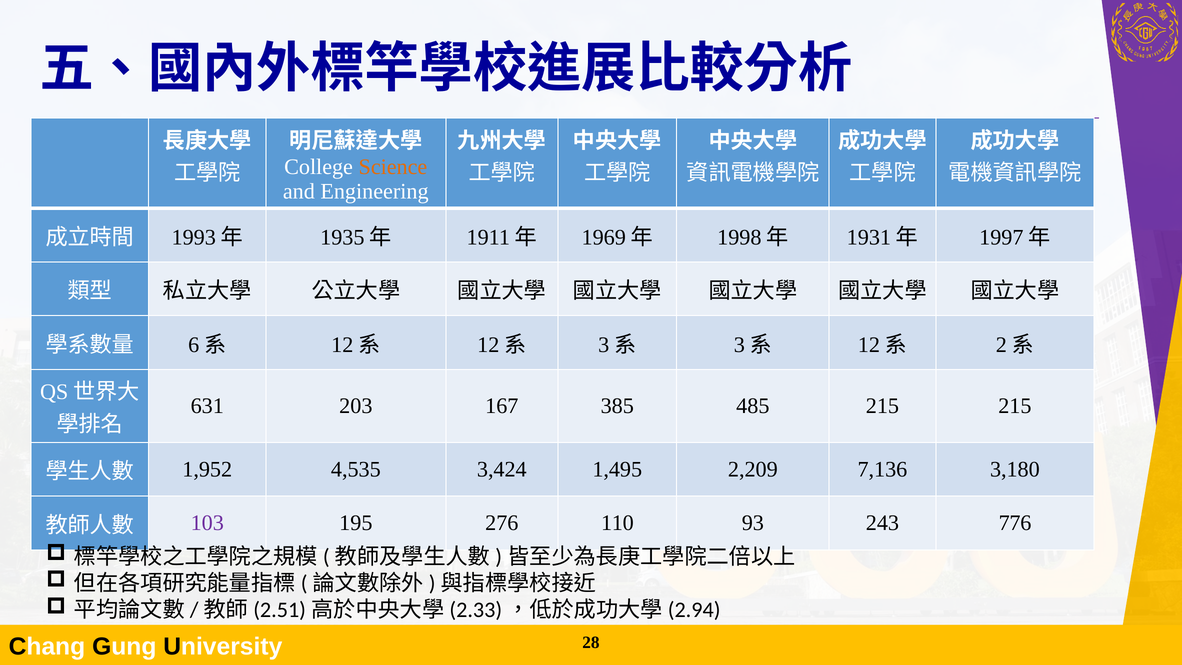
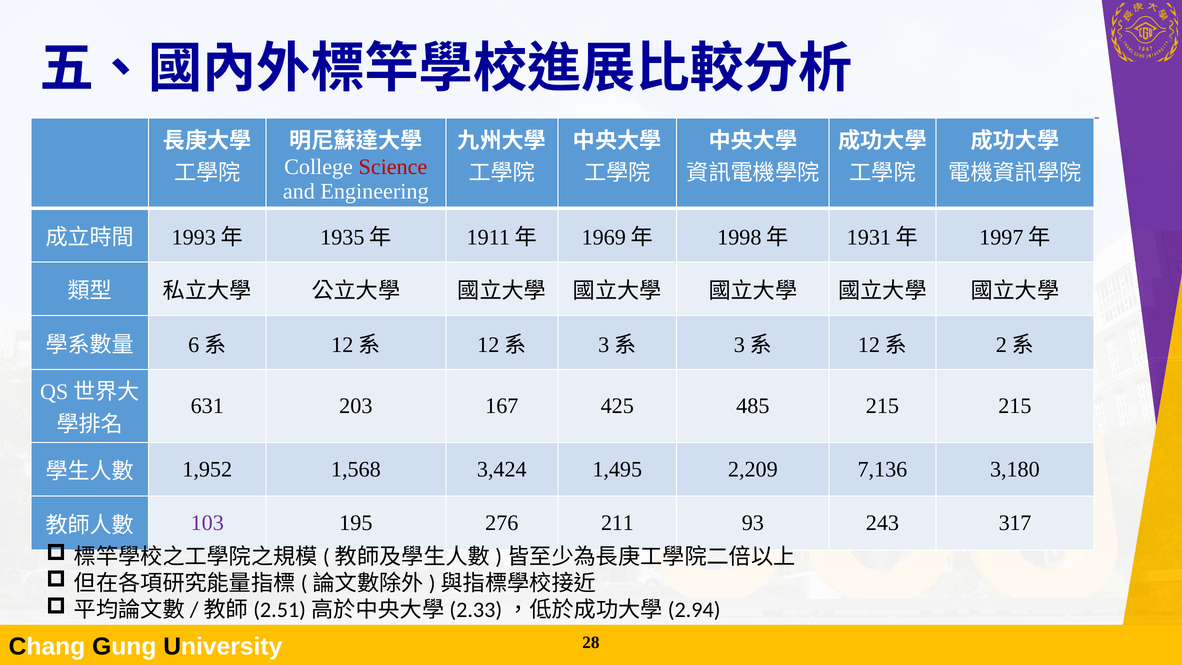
Science colour: orange -> red
385: 385 -> 425
4,535: 4,535 -> 1,568
110: 110 -> 211
776: 776 -> 317
